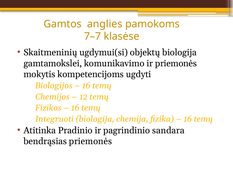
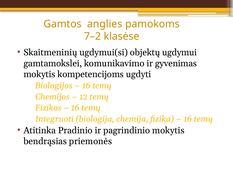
7–7: 7–7 -> 7–2
objektų biologija: biologija -> ugdymui
ir priemonės: priemonės -> gyvenimas
pagrindinio sandara: sandara -> mokytis
